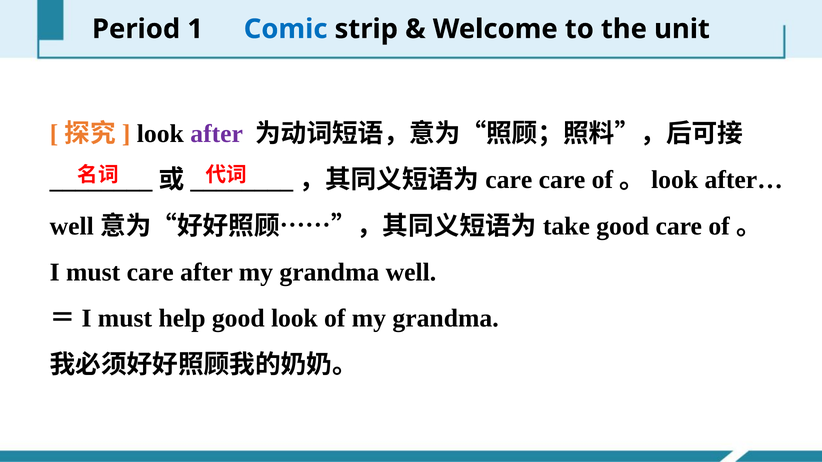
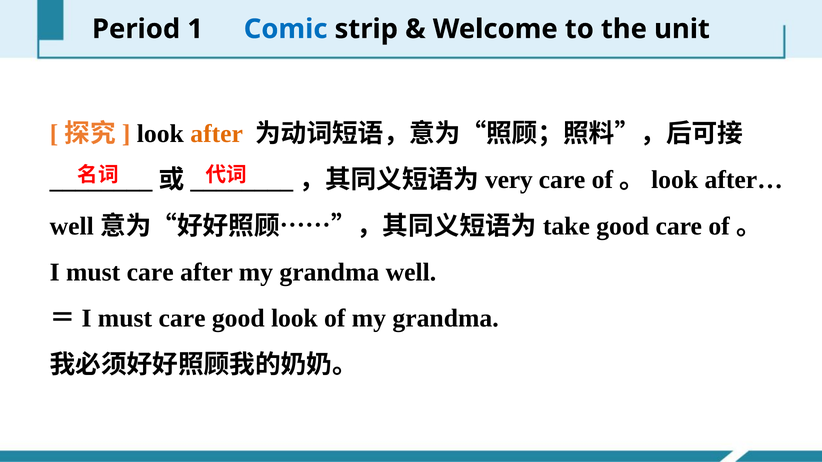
after at (217, 134) colour: purple -> orange
care at (509, 180): care -> very
help at (182, 319): help -> care
